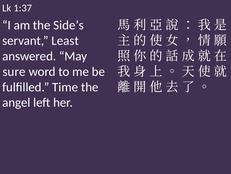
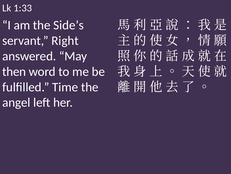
1:37: 1:37 -> 1:33
Least: Least -> Right
sure: sure -> then
